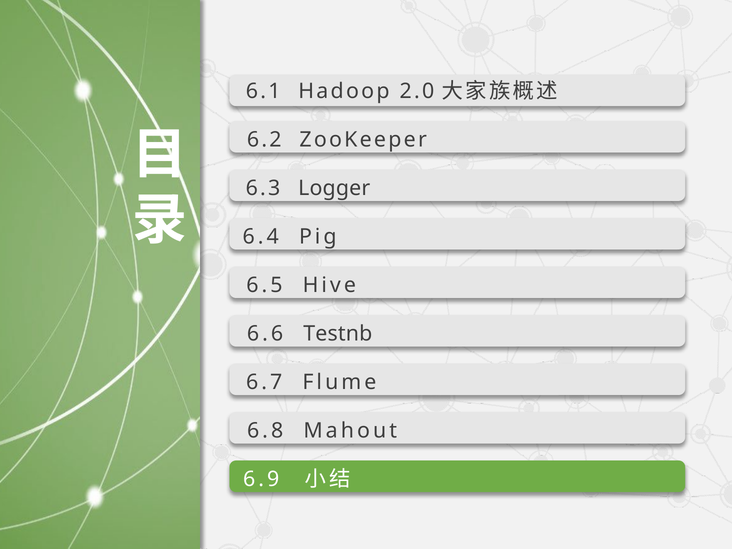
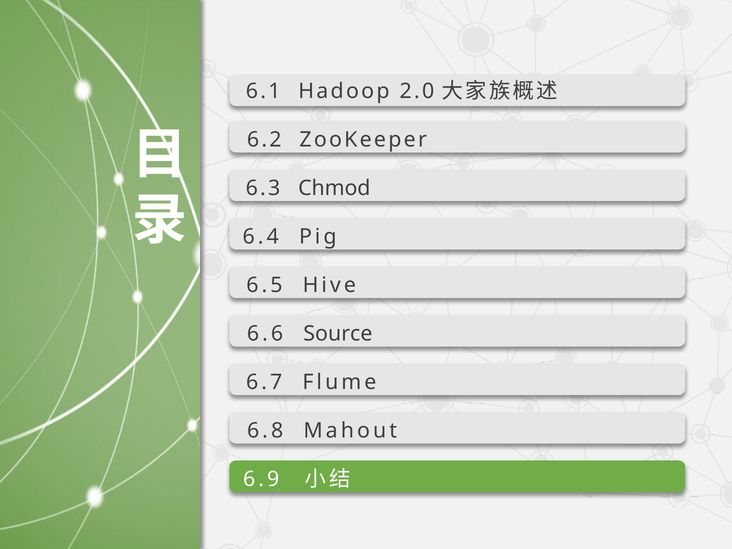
Logger: Logger -> Chmod
Testnb: Testnb -> Source
